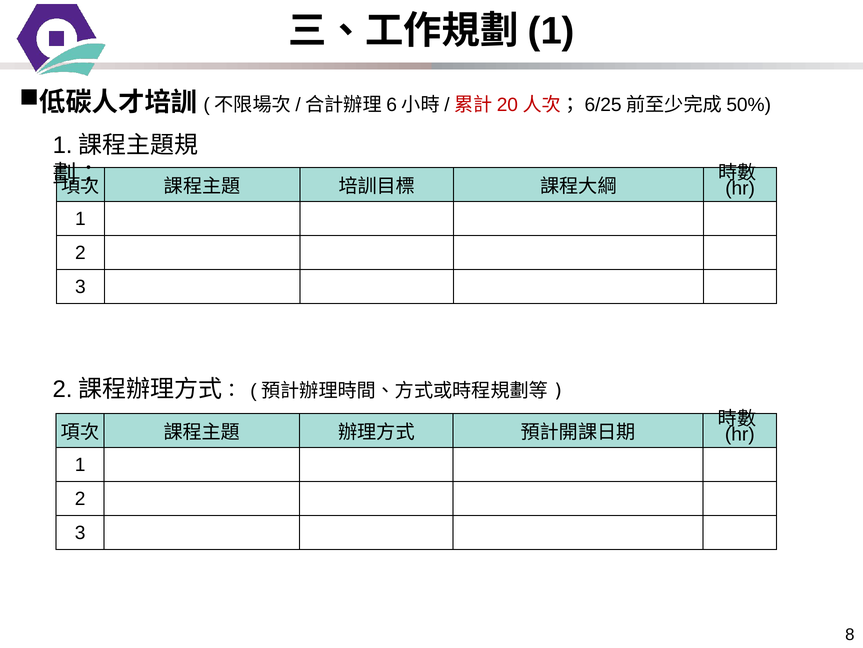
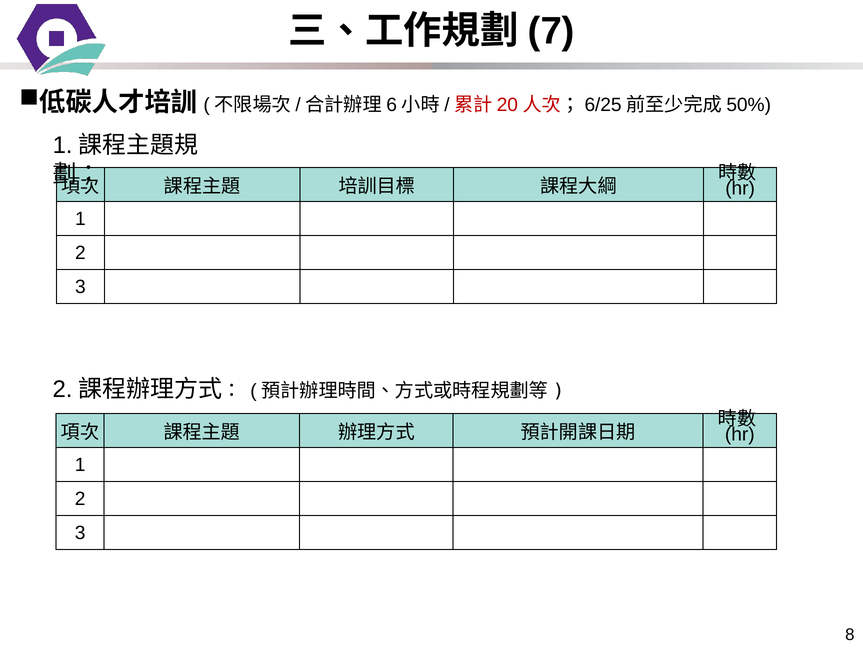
1 at (551, 31): 1 -> 7
